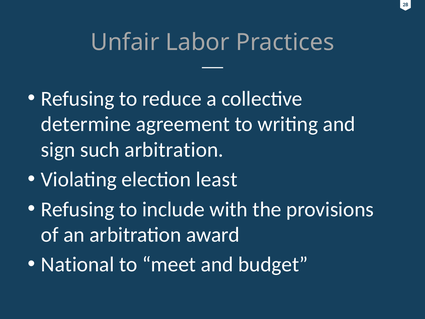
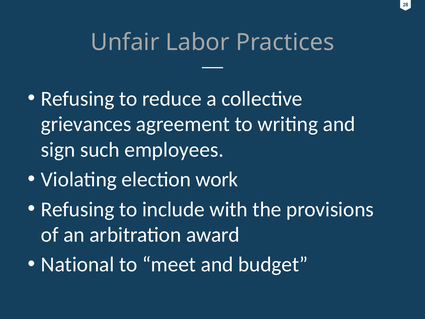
determine: determine -> grievances
such arbitration: arbitration -> employees
least: least -> work
